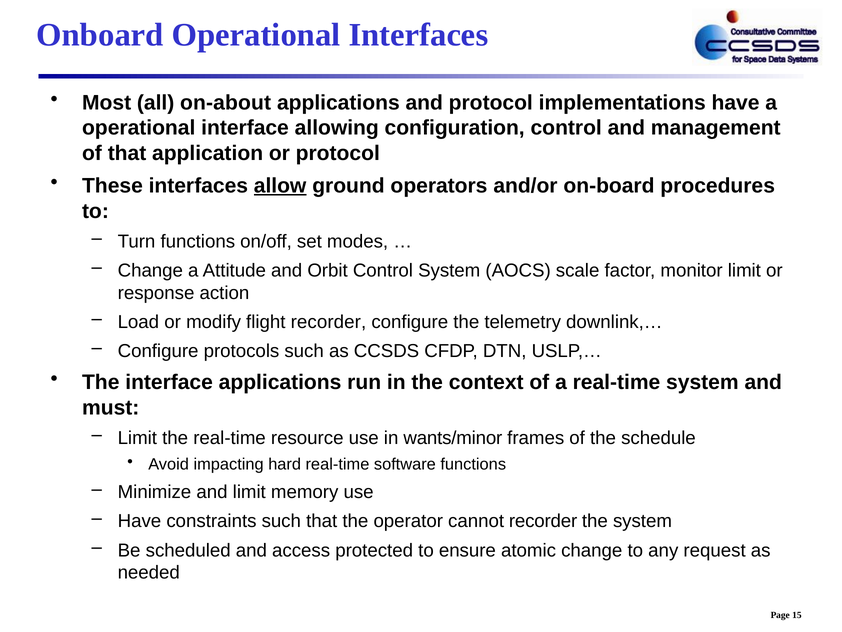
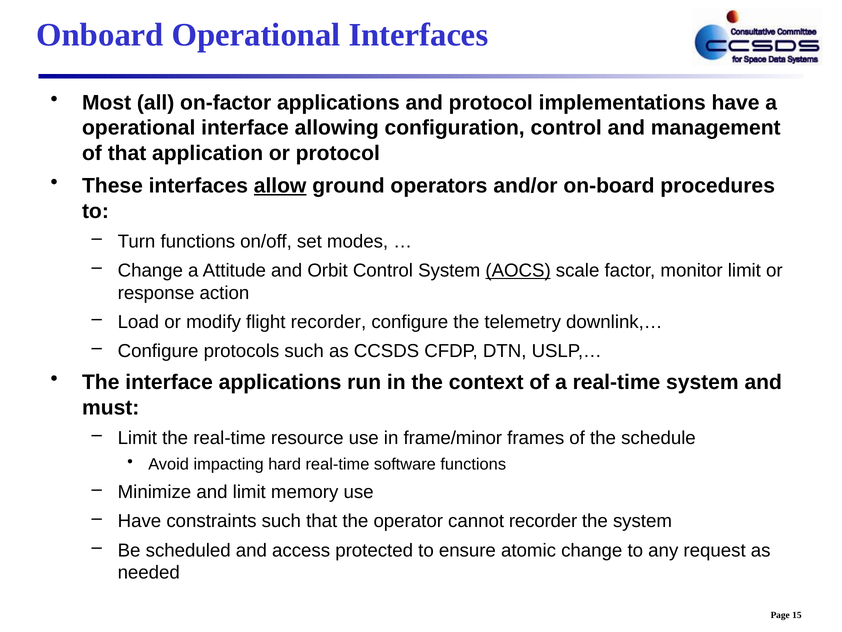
on-about: on-about -> on-factor
AOCS underline: none -> present
wants/minor: wants/minor -> frame/minor
